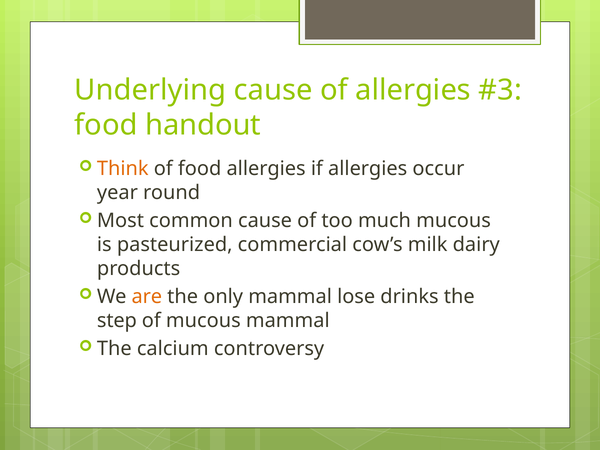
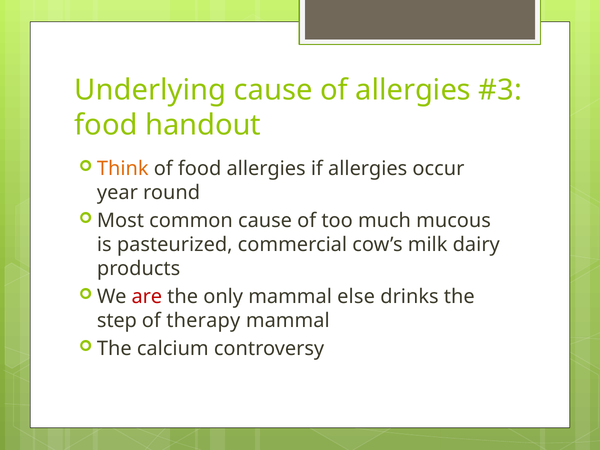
are colour: orange -> red
lose: lose -> else
of mucous: mucous -> therapy
